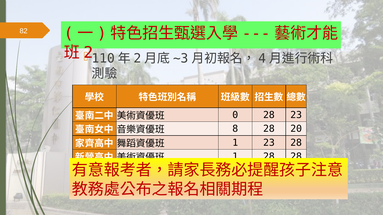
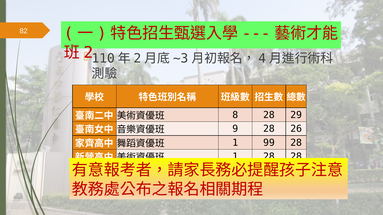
0: 0 -> 8
28 23: 23 -> 29
8: 8 -> 9
20: 20 -> 26
1 23: 23 -> 99
